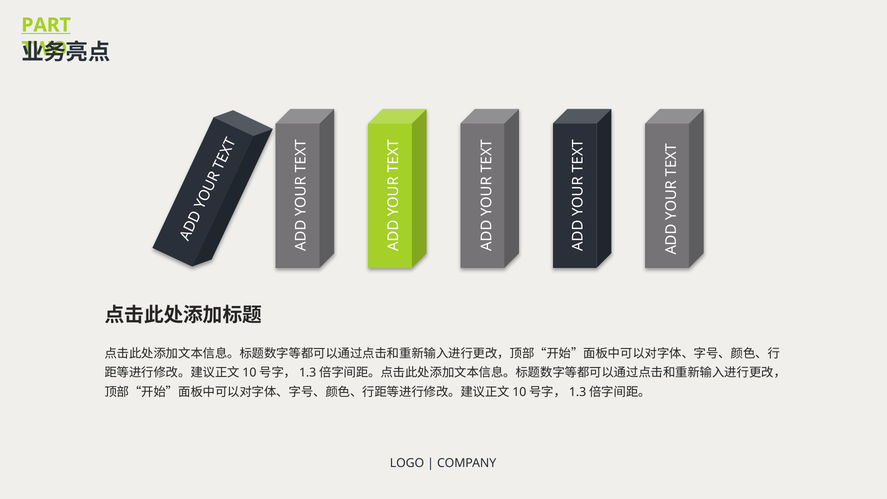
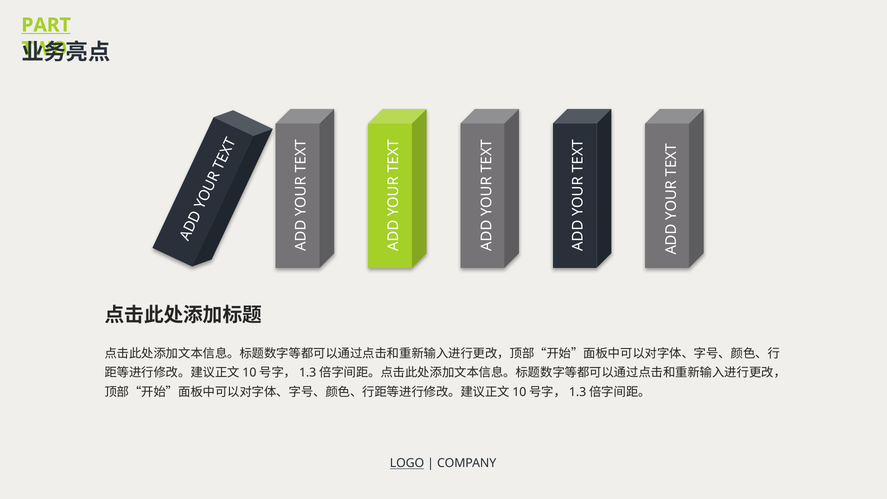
LOGO underline: none -> present
